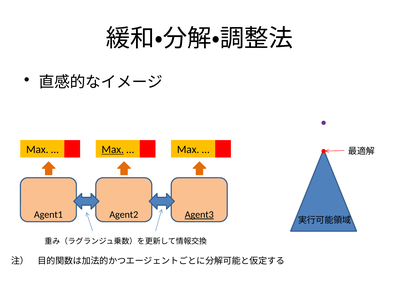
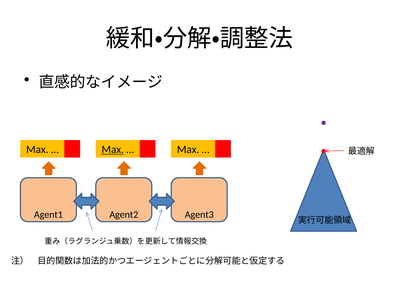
Agent3 underline: present -> none
